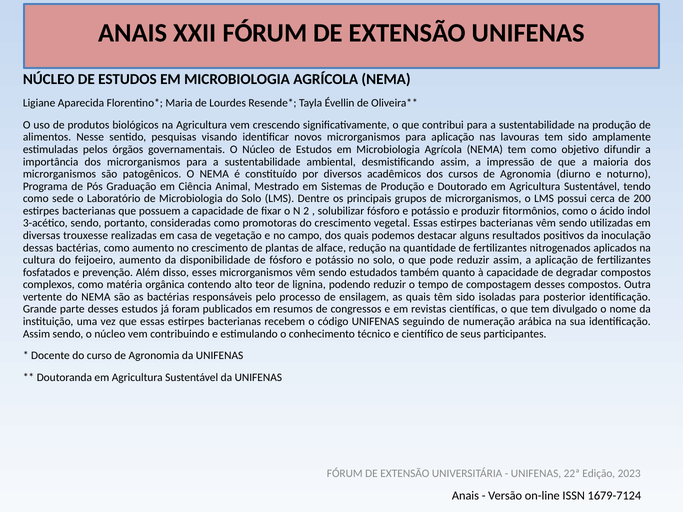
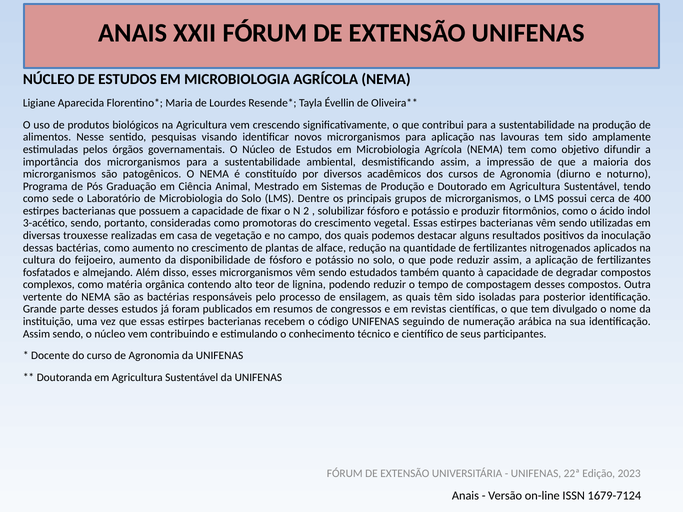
200: 200 -> 400
prevenção: prevenção -> almejando
